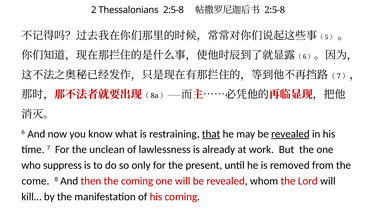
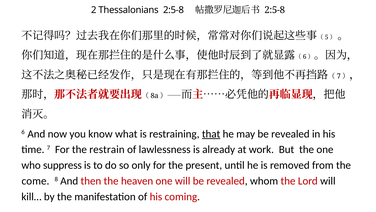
revealed at (290, 134) underline: present -> none
unclean: unclean -> restrain
the coming: coming -> heaven
